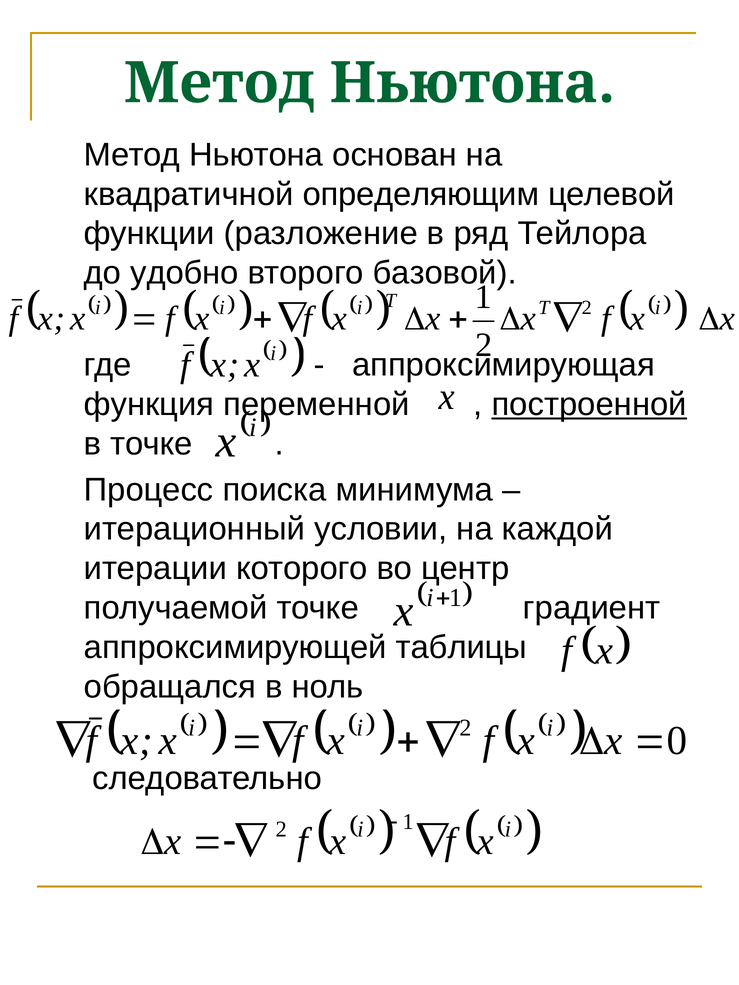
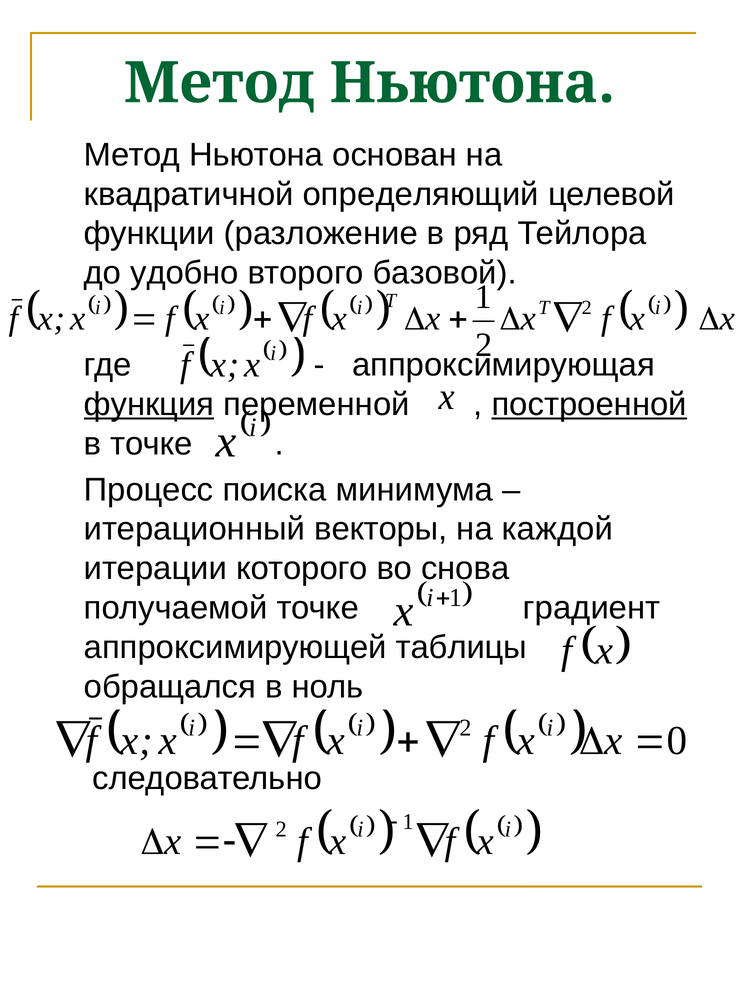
определяющим: определяющим -> определяющий
функция underline: none -> present
условии: условии -> векторы
центр: центр -> снова
